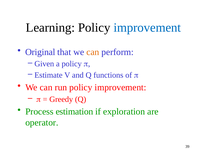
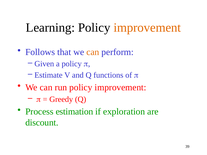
improvement at (147, 28) colour: blue -> orange
Original: Original -> Follows
operator: operator -> discount
